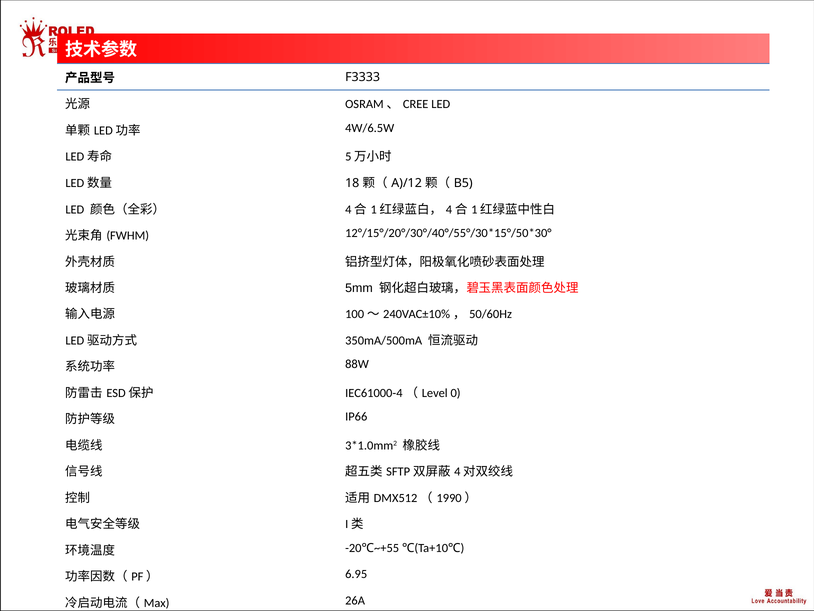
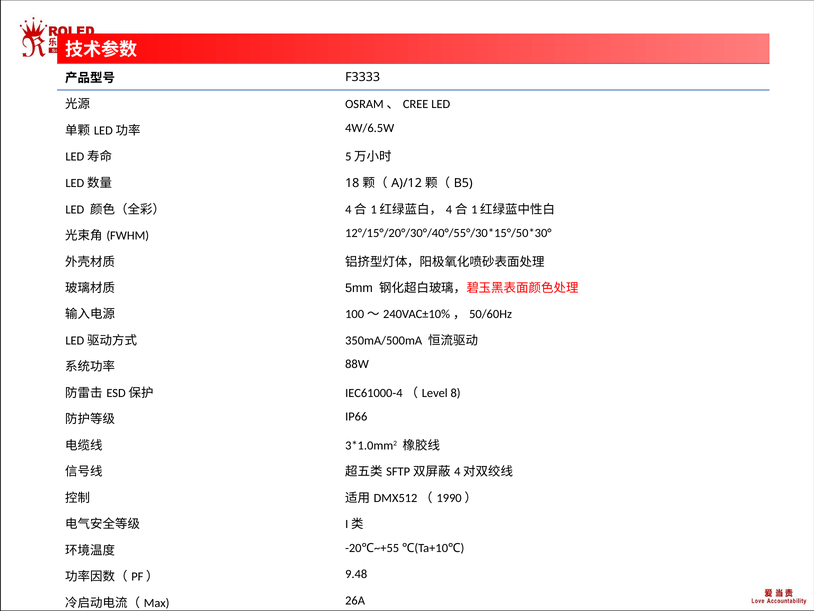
0: 0 -> 8
6.95: 6.95 -> 9.48
